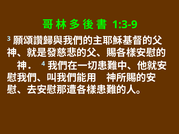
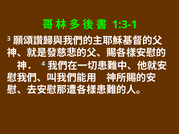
1:3-9: 1:3-9 -> 1:3-1
